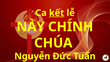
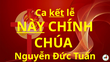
NÀY underline: none -> present
